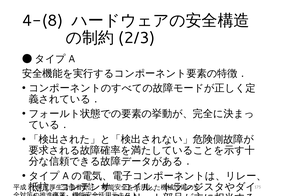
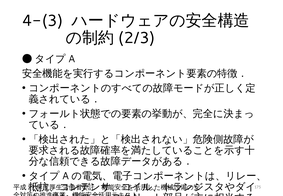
4-(8: 4-(8 -> 4-(3
